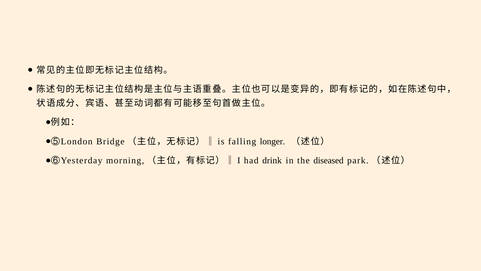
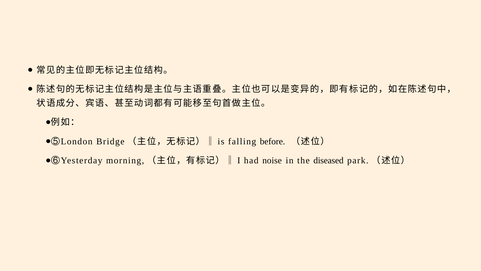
longer: longer -> before
drink: drink -> noise
